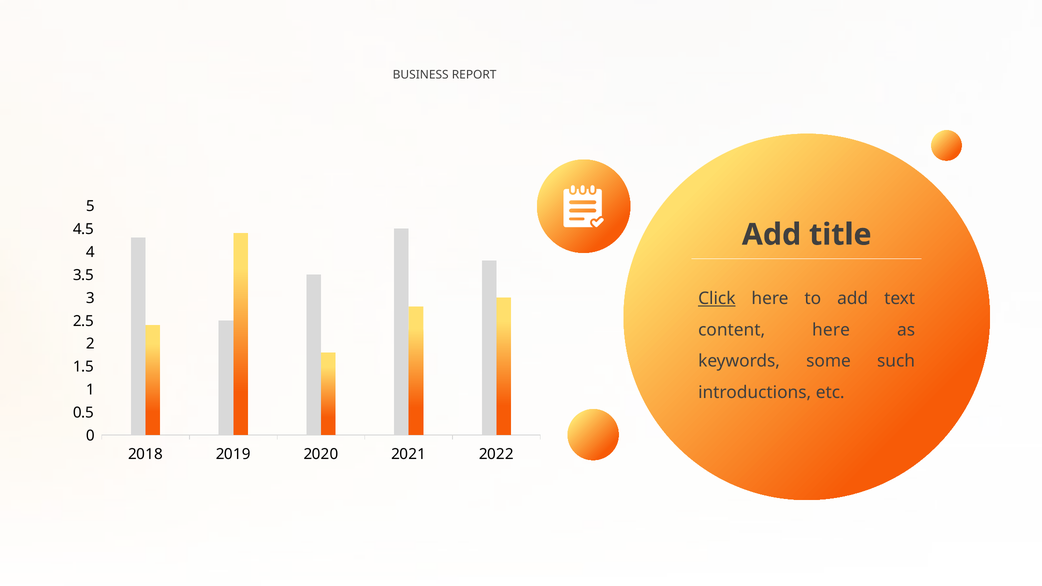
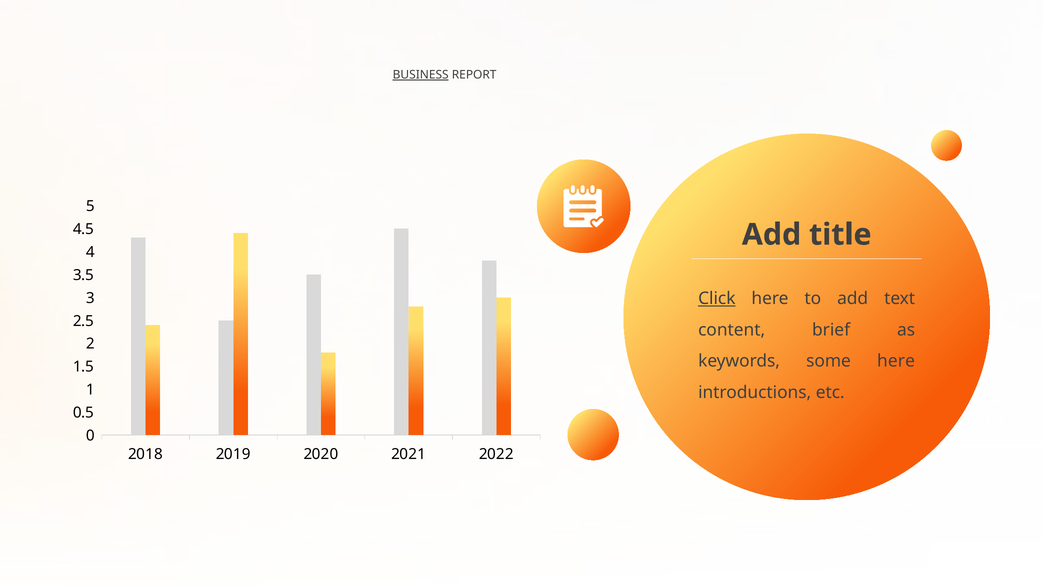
BUSINESS underline: none -> present
content here: here -> brief
some such: such -> here
